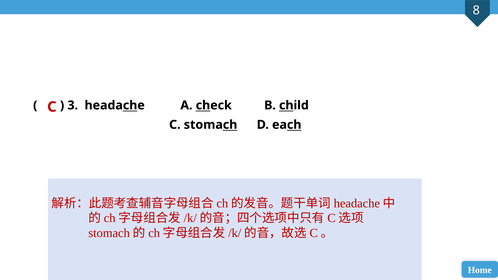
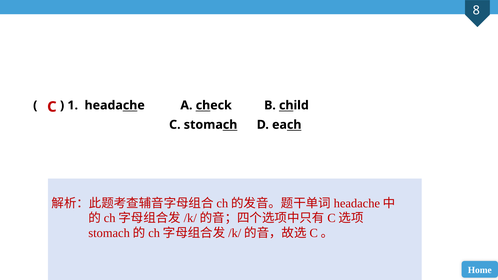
3: 3 -> 1
